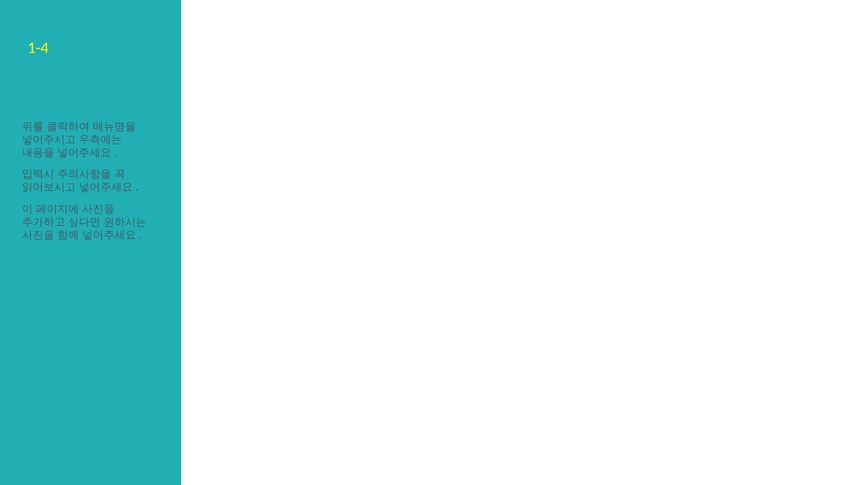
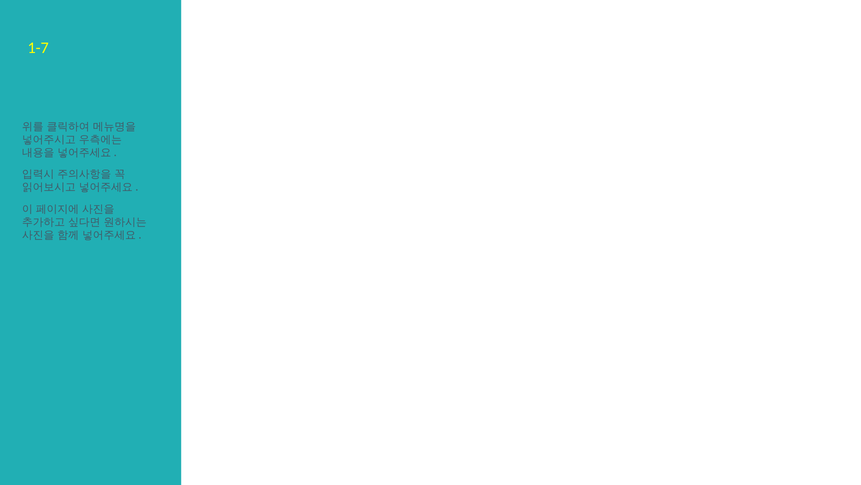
1-4: 1-4 -> 1-7
